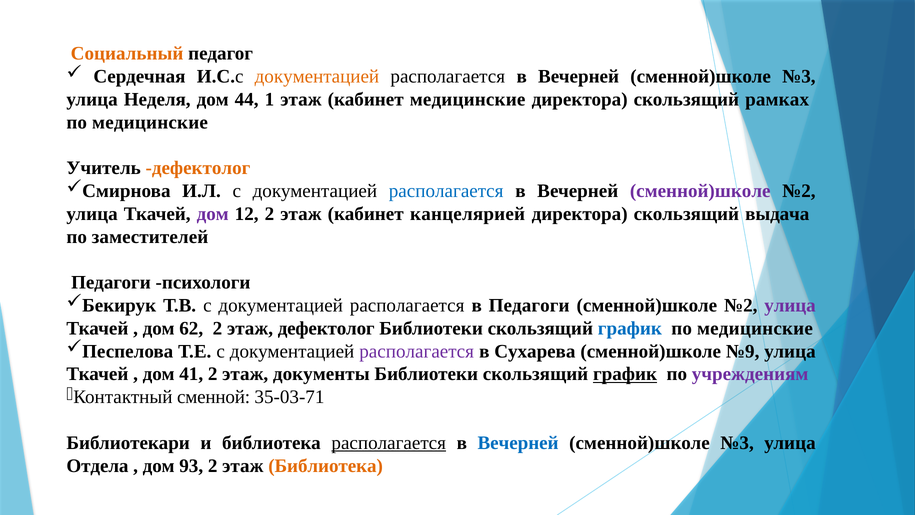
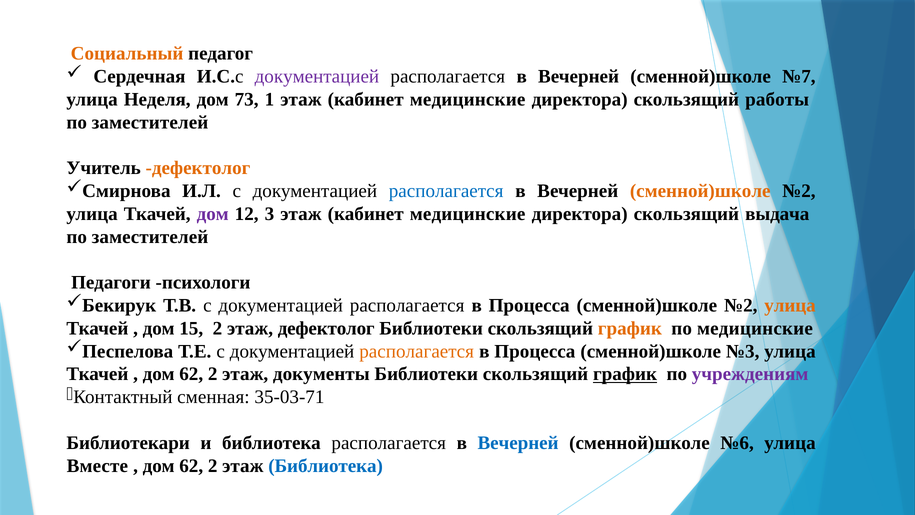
документацией at (317, 76) colour: orange -> purple
№3 at (799, 76): №3 -> №7
44: 44 -> 73
рамках: рамках -> работы
медицинские at (150, 122): медицинские -> заместителей
сменной)школе at (700, 191) colour: purple -> orange
12 2: 2 -> 3
канцелярией at (468, 214): канцелярией -> медицинские
Педагоги at (529, 305): Педагоги -> Процесса
улица at (790, 305) colour: purple -> orange
62: 62 -> 15
график at (630, 328) colour: blue -> orange
располагается at (417, 351) colour: purple -> orange
Сухарева at (535, 351): Сухарева -> Процесса
№9: №9 -> №3
41 at (191, 374): 41 -> 62
сменной: сменной -> сменная
располагается at (389, 443) underline: present -> none
№3 at (737, 443): №3 -> №6
Отдела: Отдела -> Вместе
93 at (191, 465): 93 -> 62
Библиотека at (326, 465) colour: orange -> blue
